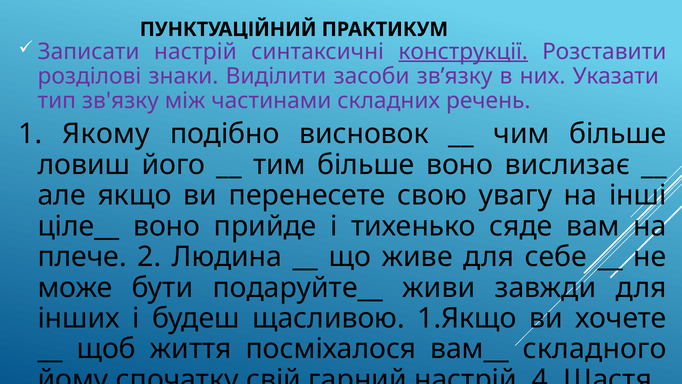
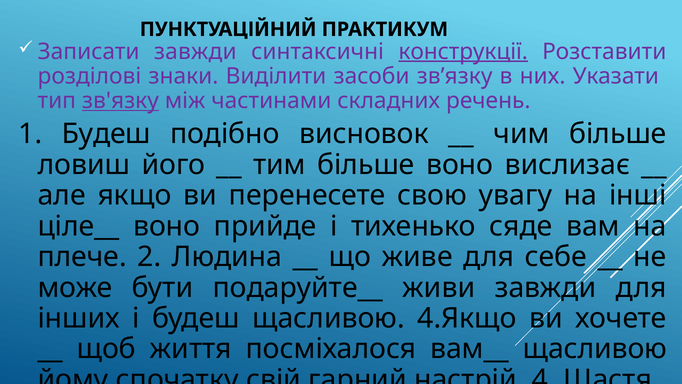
Записати настрій: настрій -> завжди
зв'язку underline: none -> present
1 Якому: Якому -> Будеш
1.Якщо: 1.Якщо -> 4.Якщо
вам__ складного: складного -> щасливою
